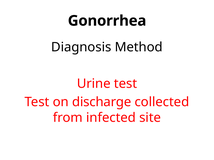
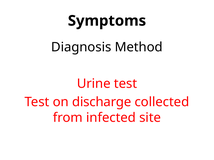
Gonorrhea: Gonorrhea -> Symptoms
